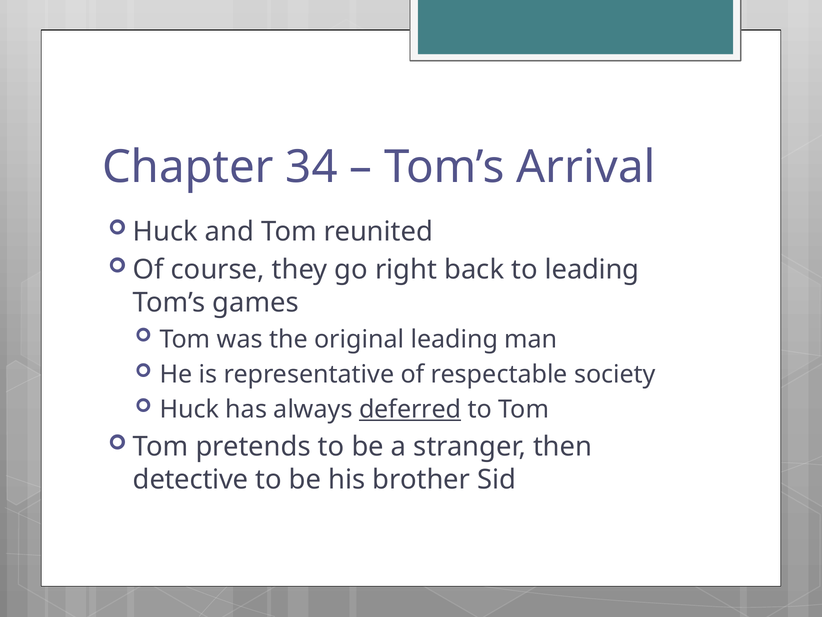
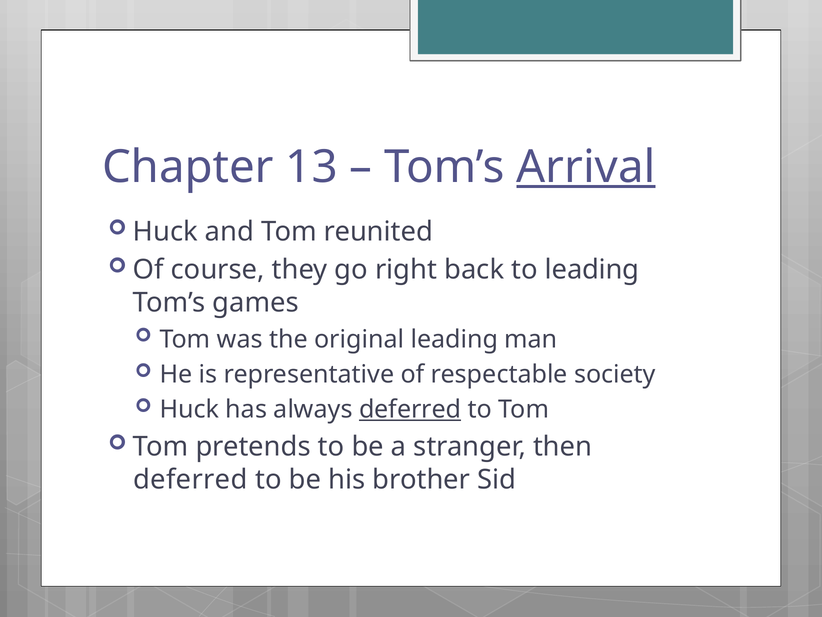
34: 34 -> 13
Arrival underline: none -> present
detective at (191, 479): detective -> deferred
